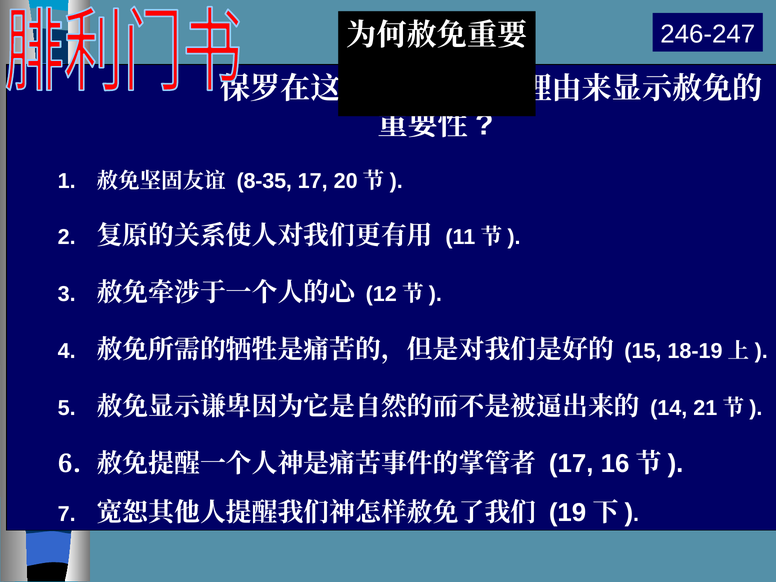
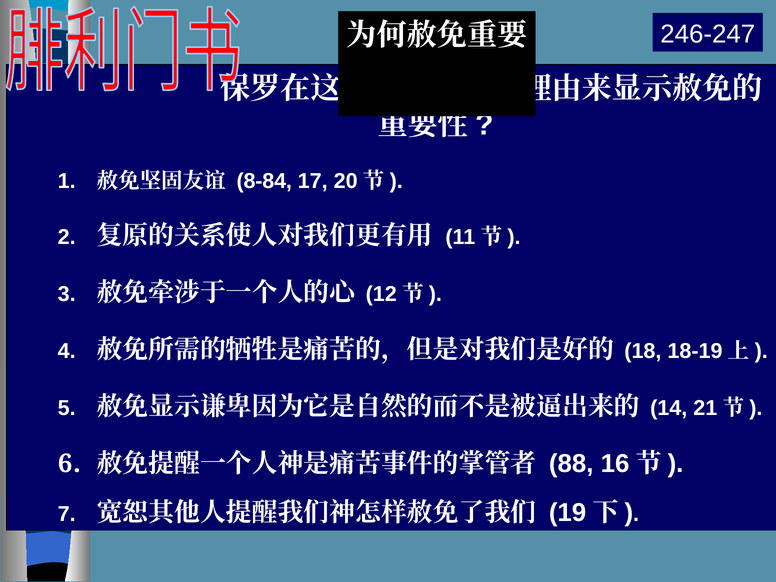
8-35: 8-35 -> 8-84
15: 15 -> 18
17 at (571, 464): 17 -> 88
